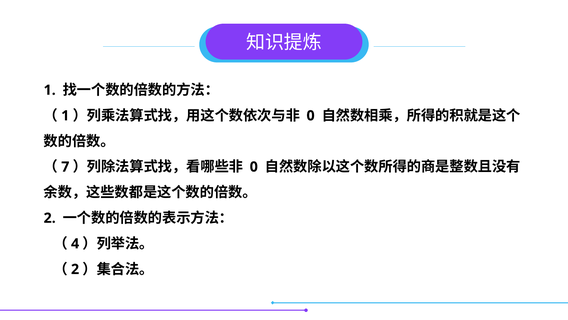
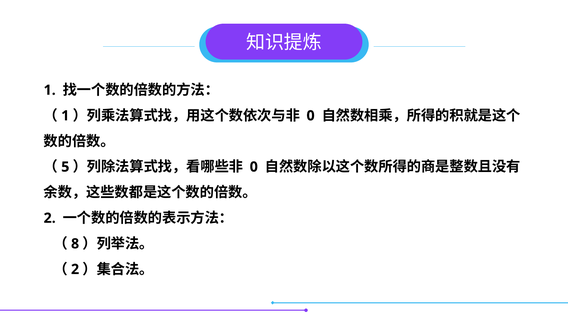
7: 7 -> 5
4: 4 -> 8
